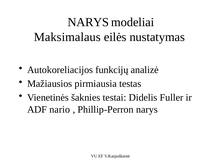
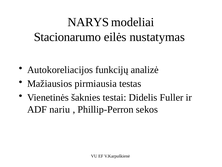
Maksimalaus: Maksimalaus -> Stacionarumo
nario: nario -> nariu
Phillip-Perron narys: narys -> sekos
